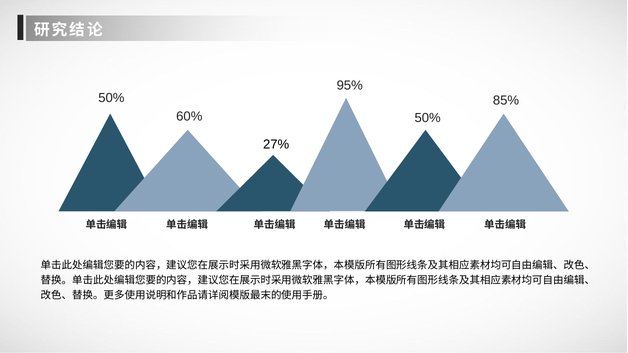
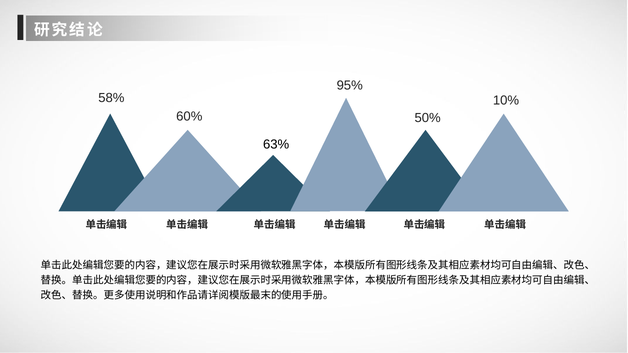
50% at (111, 98): 50% -> 58%
85%: 85% -> 10%
27%: 27% -> 63%
